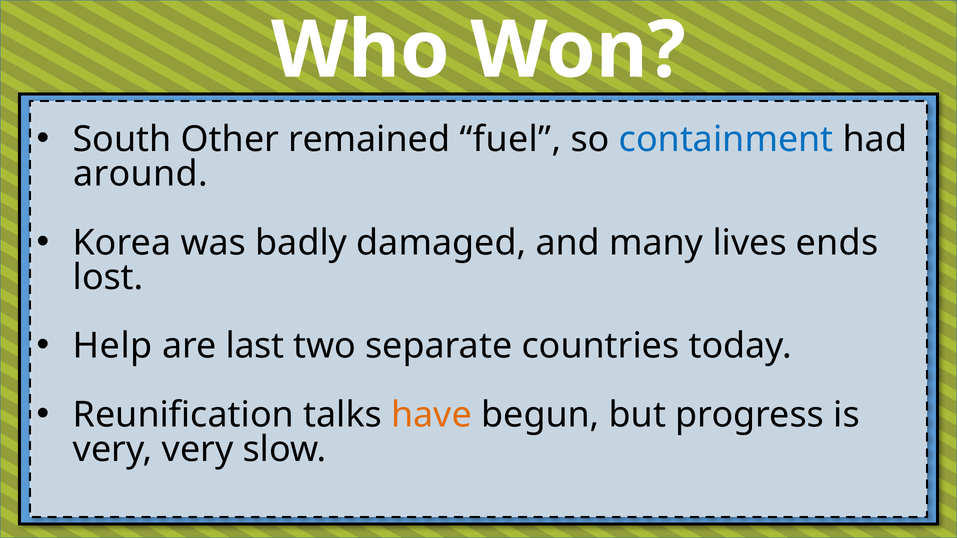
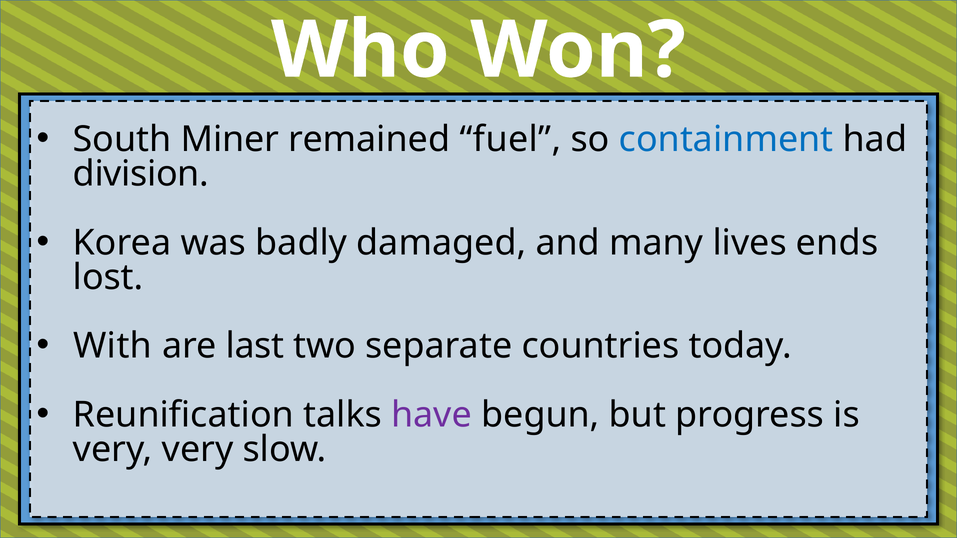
Other: Other -> Miner
around: around -> division
Help: Help -> With
have colour: orange -> purple
